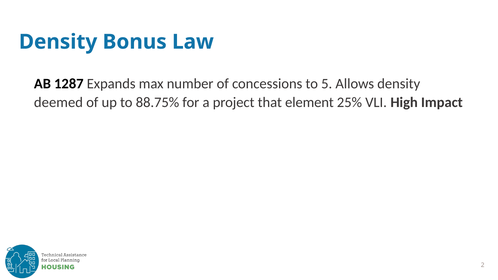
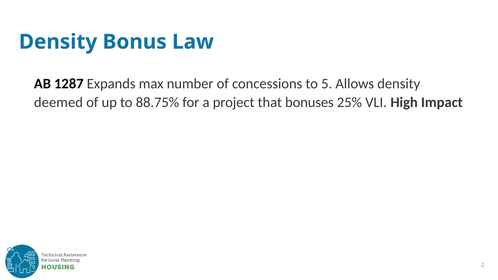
element: element -> bonuses
